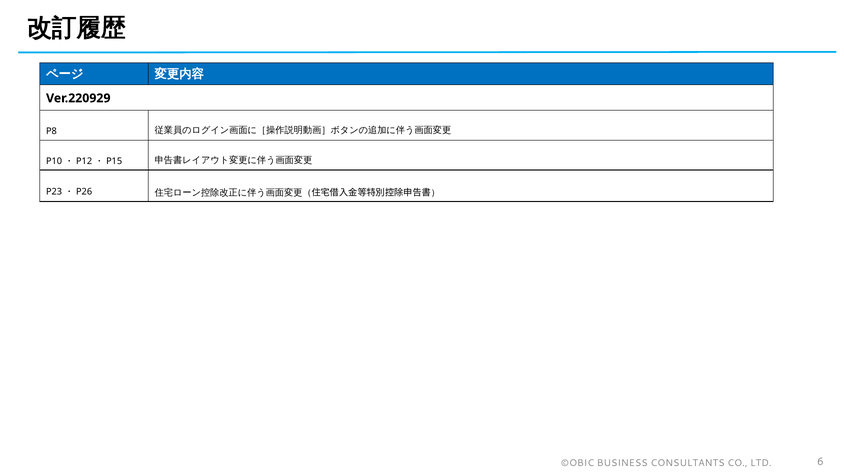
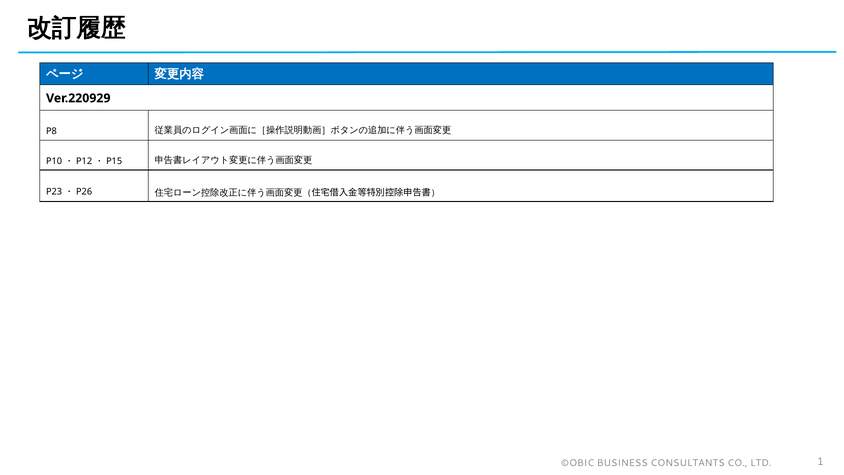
6: 6 -> 1
